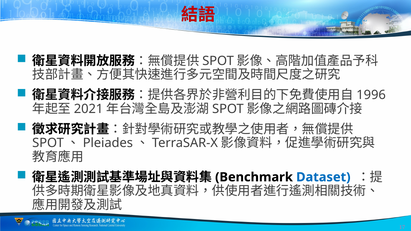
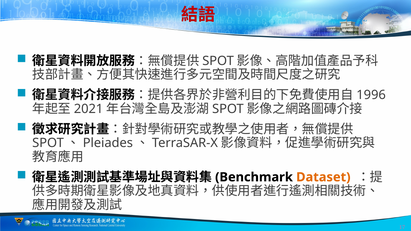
Dataset colour: blue -> orange
